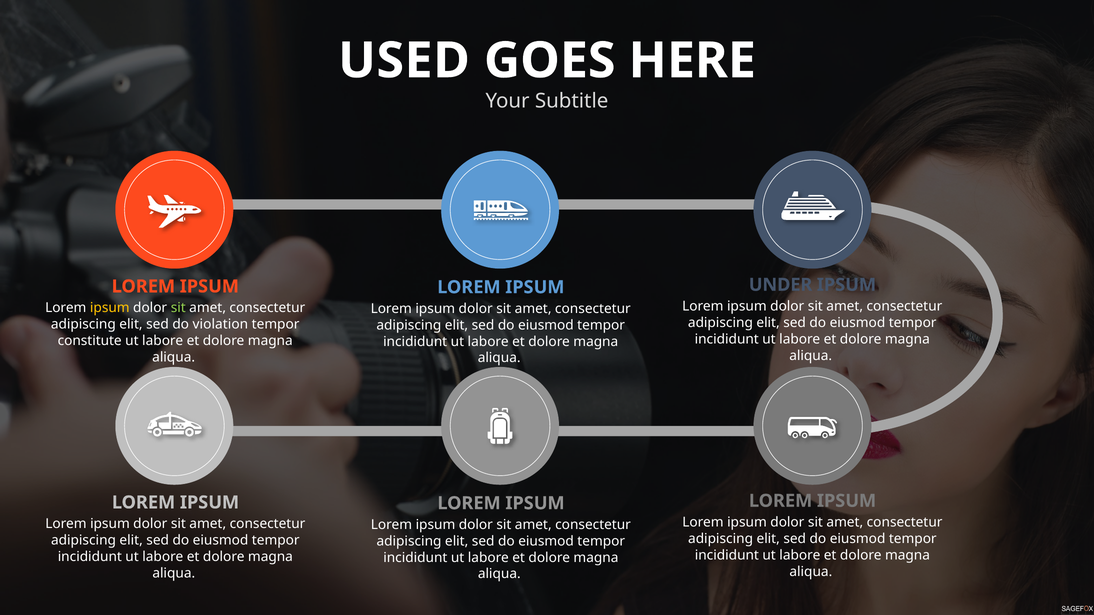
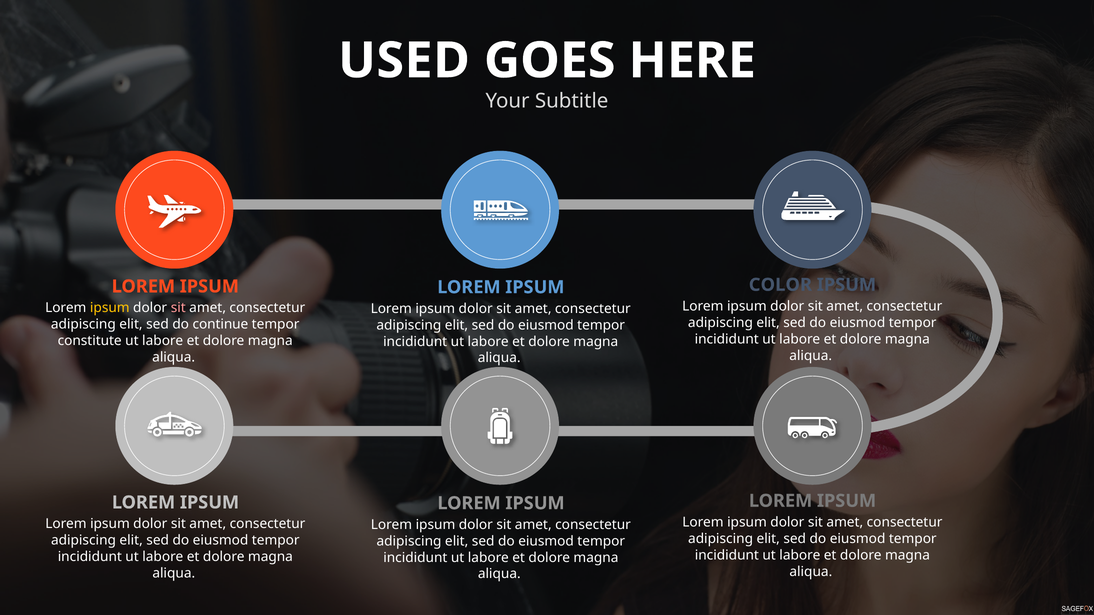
UNDER: UNDER -> COLOR
sit at (178, 308) colour: light green -> pink
violation: violation -> continue
